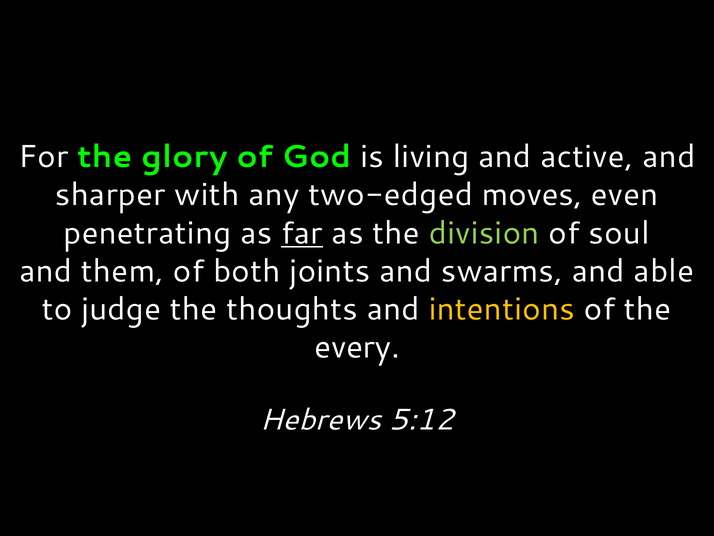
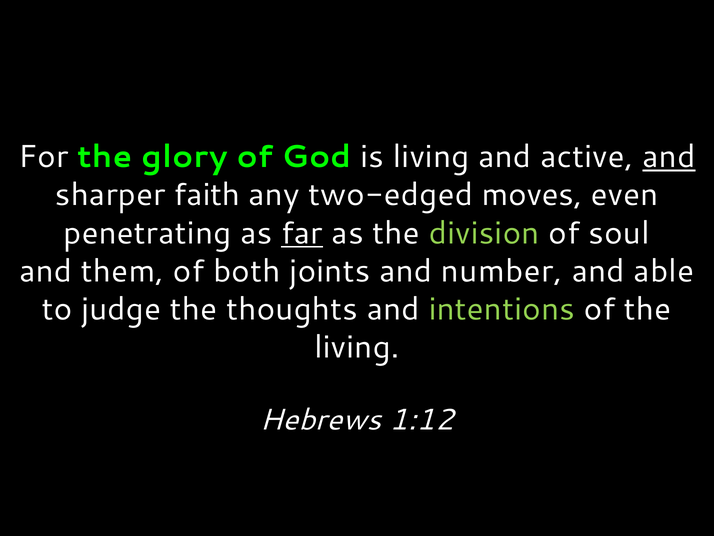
and at (669, 157) underline: none -> present
with: with -> faith
swarms: swarms -> number
intentions colour: yellow -> light green
every at (357, 347): every -> living
5:12: 5:12 -> 1:12
